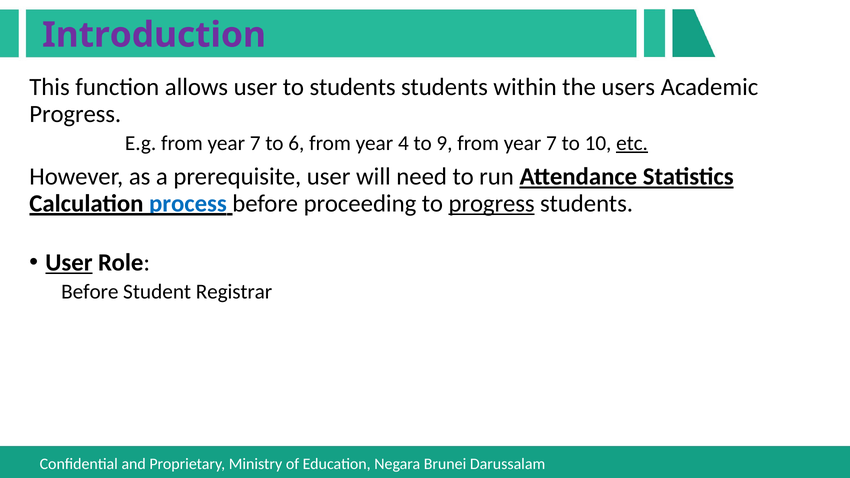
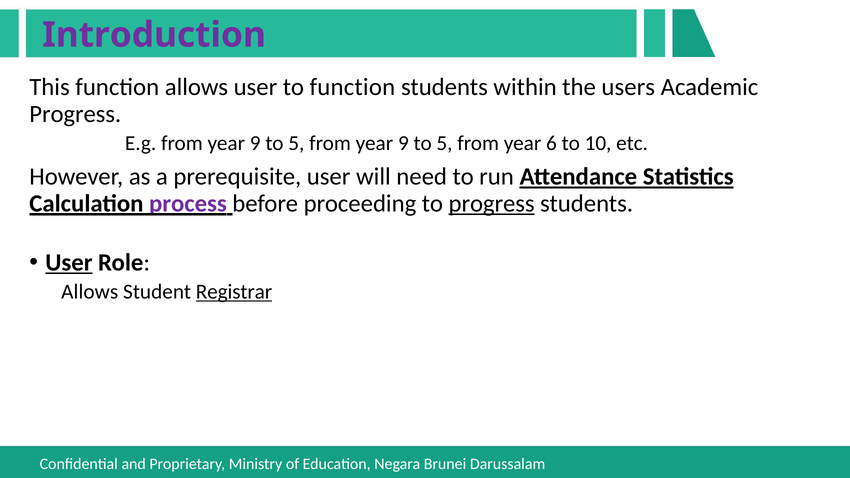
to students: students -> function
E.g from year 7: 7 -> 9
6 at (296, 143): 6 -> 5
4 at (403, 143): 4 -> 9
9 at (444, 143): 9 -> 5
7 at (551, 143): 7 -> 6
etc underline: present -> none
process colour: blue -> purple
Before at (90, 292): Before -> Allows
Registrar underline: none -> present
